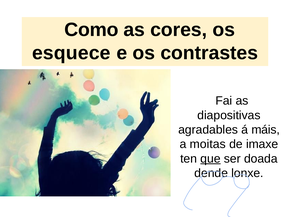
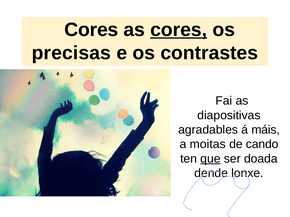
Como at (91, 30): Como -> Cores
cores at (179, 30) underline: none -> present
esquece: esquece -> precisas
imaxe: imaxe -> cando
